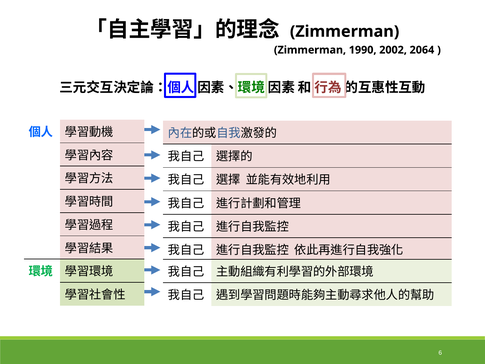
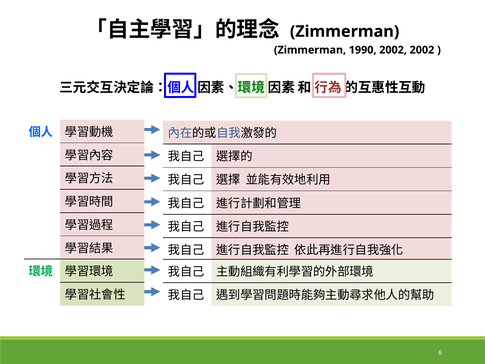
2002 2064: 2064 -> 2002
